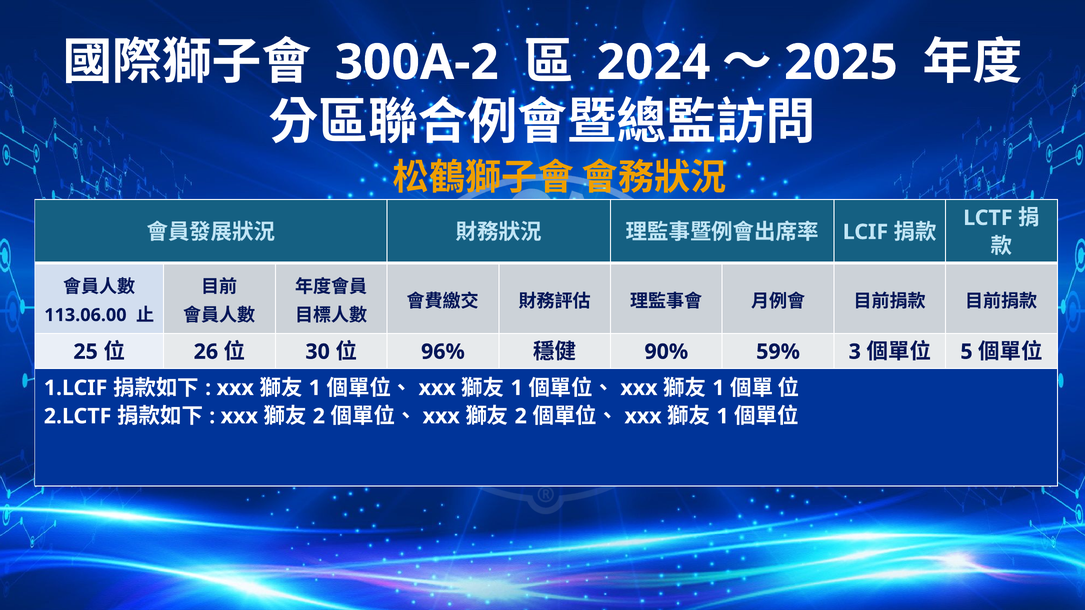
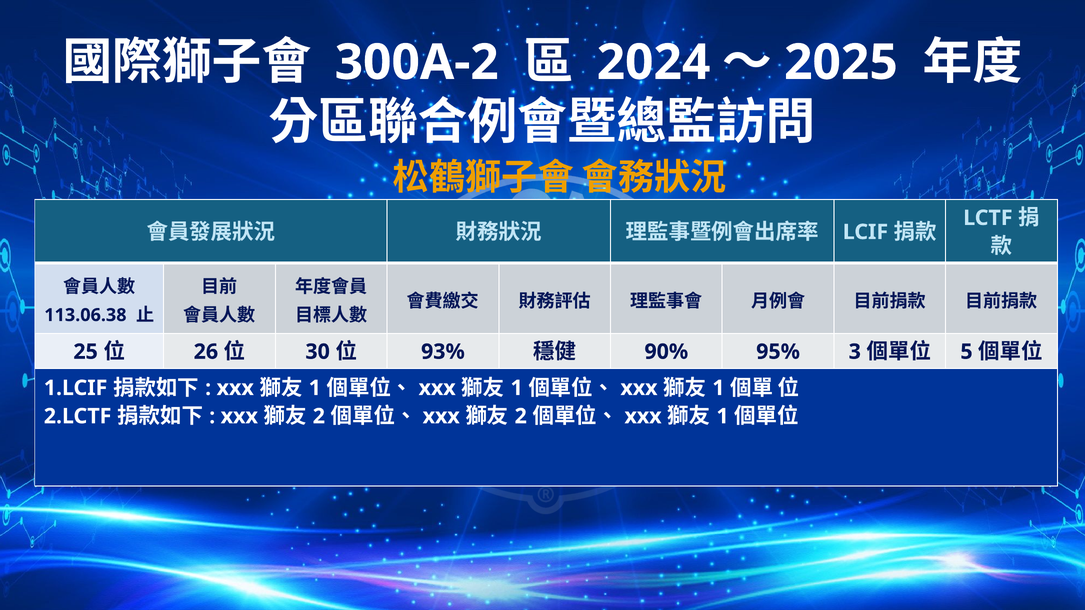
113.06.00: 113.06.00 -> 113.06.38
96%: 96% -> 93%
59%: 59% -> 95%
